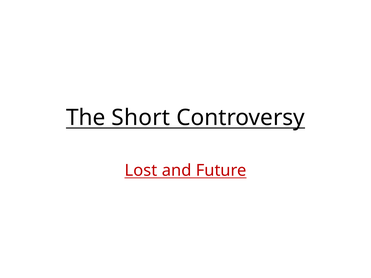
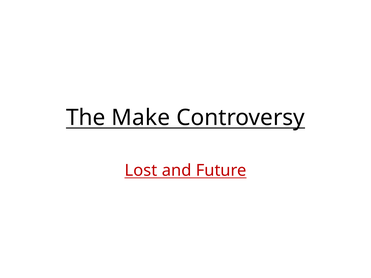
Short: Short -> Make
